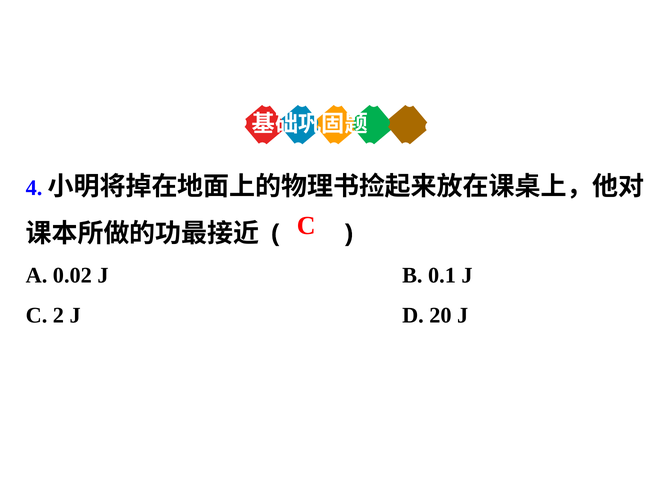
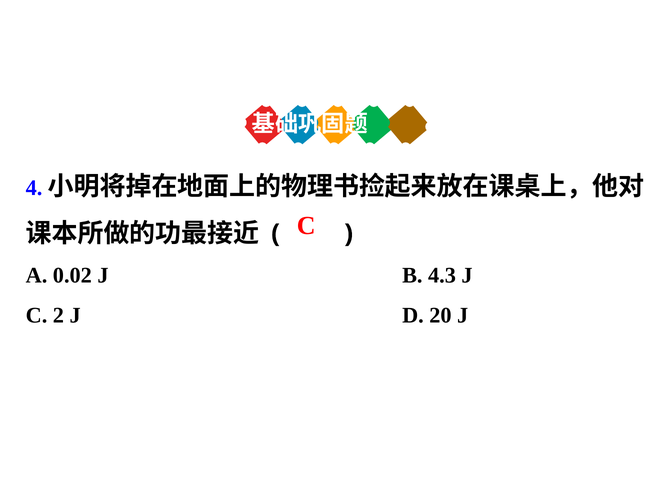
0.1: 0.1 -> 4.3
